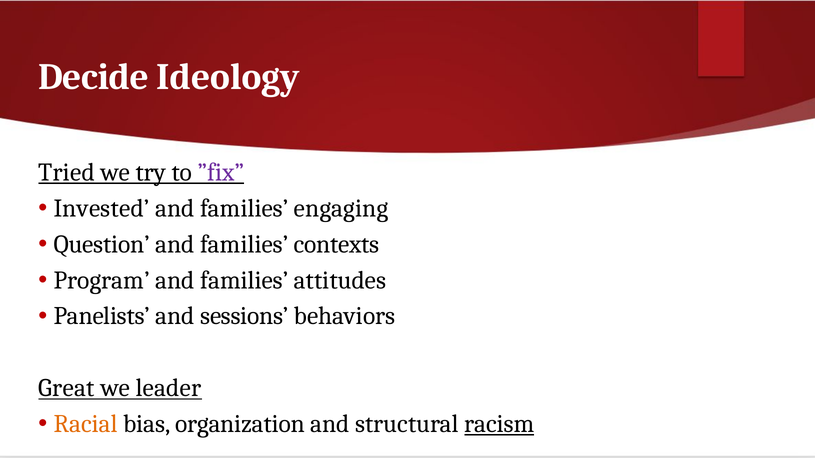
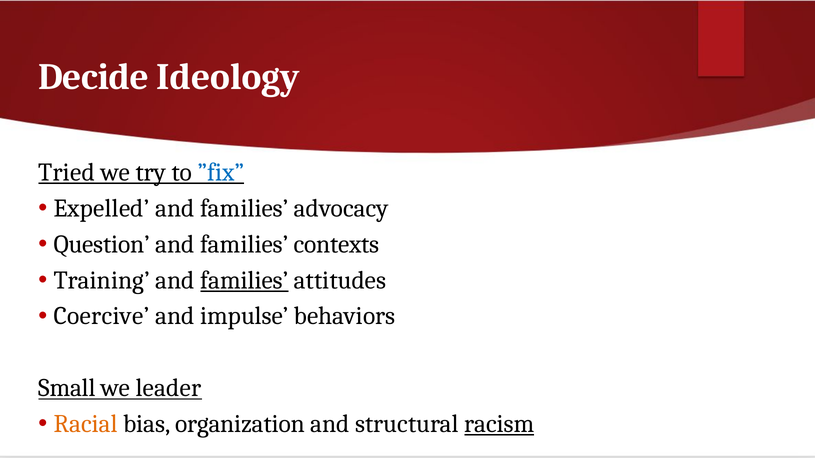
”fix colour: purple -> blue
Invested: Invested -> Expelled
engaging: engaging -> advocacy
Program: Program -> Training
families at (244, 280) underline: none -> present
Panelists: Panelists -> Coercive
sessions: sessions -> impulse
Great: Great -> Small
